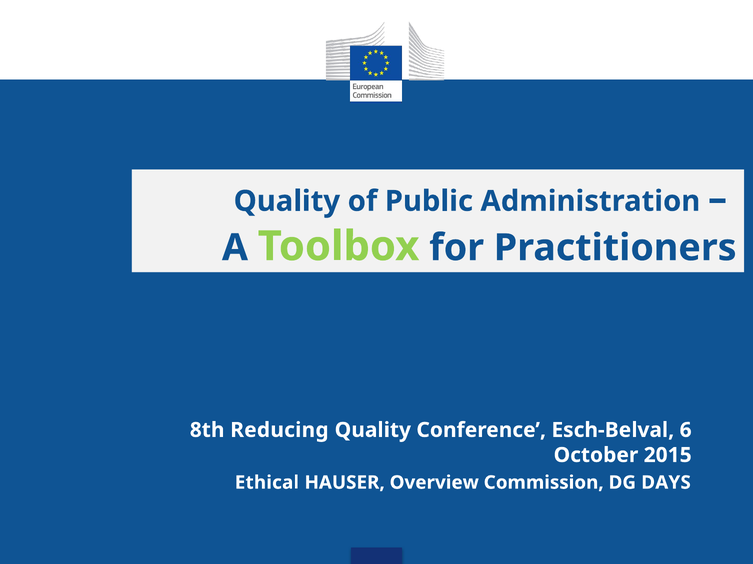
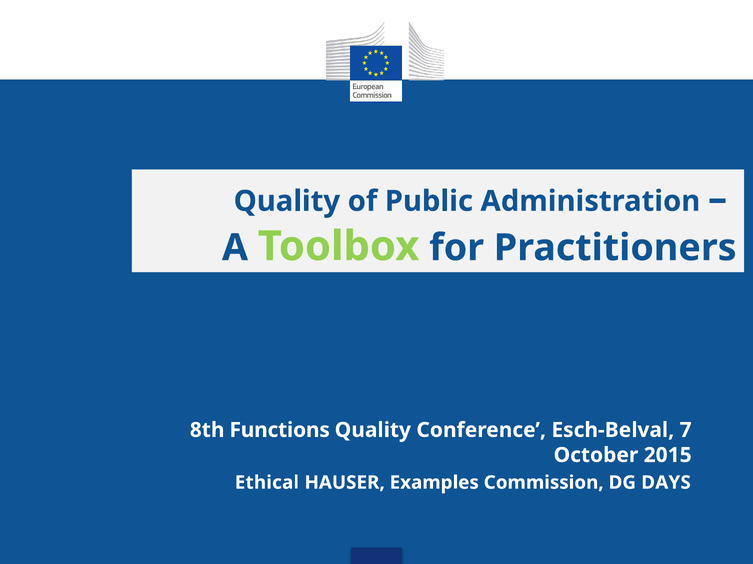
Reducing: Reducing -> Functions
6: 6 -> 7
Overview: Overview -> Examples
